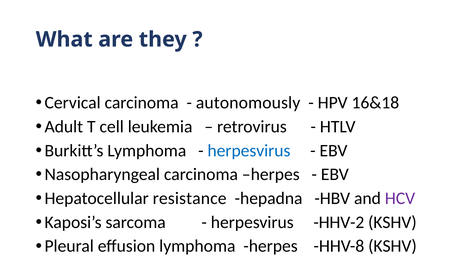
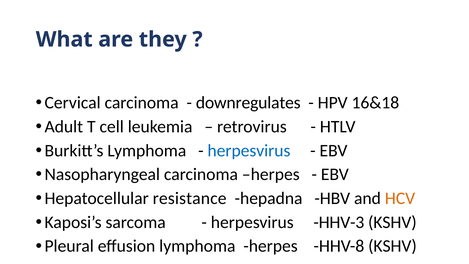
autonomously: autonomously -> downregulates
HCV colour: purple -> orange
HHV-2: HHV-2 -> HHV-3
